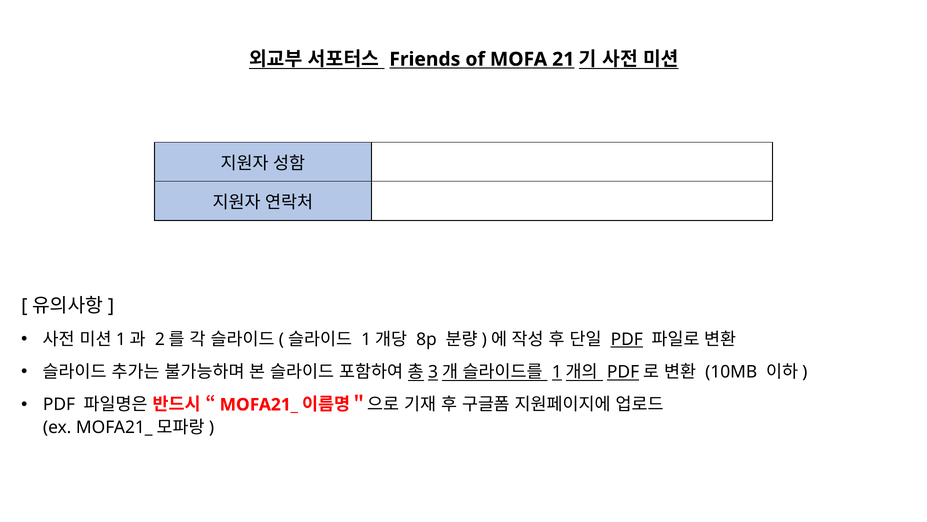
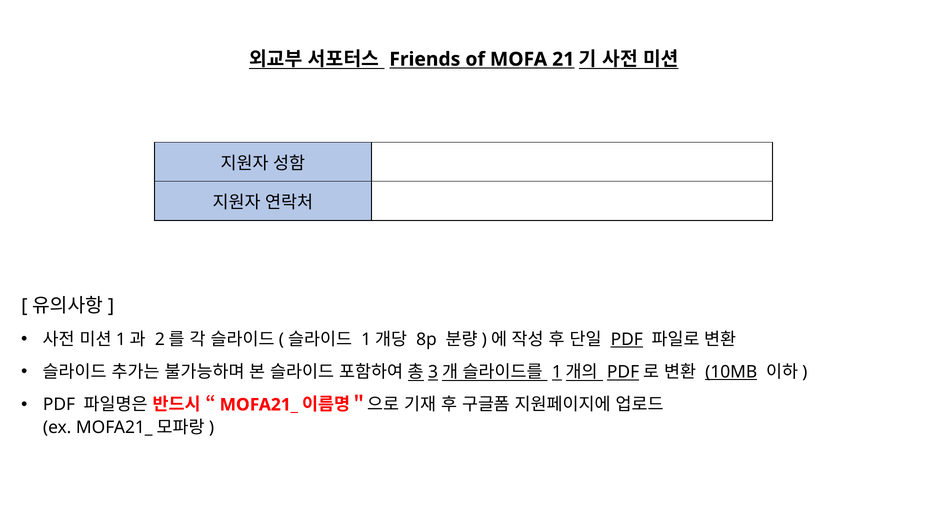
10MB underline: none -> present
